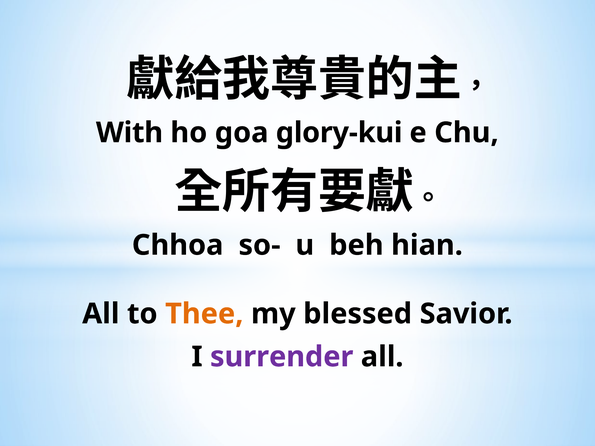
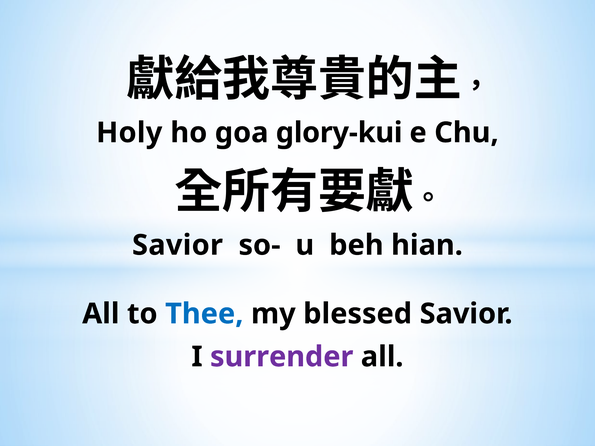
With: With -> Holy
Chhoa at (178, 245): Chhoa -> Savior
Thee colour: orange -> blue
